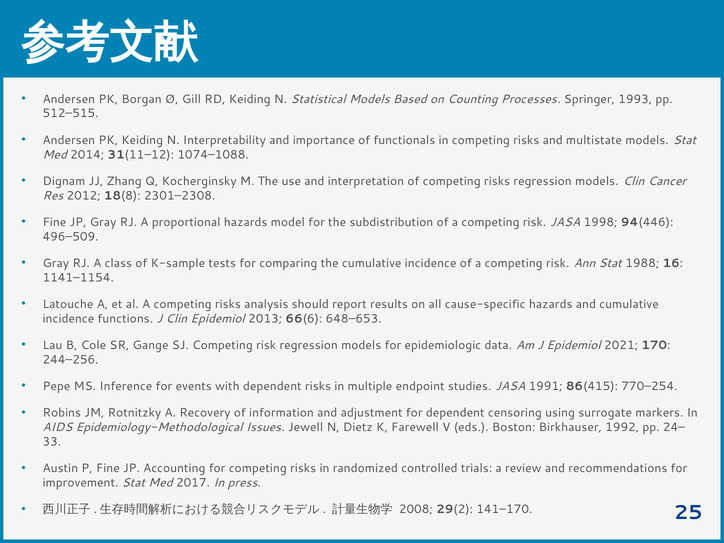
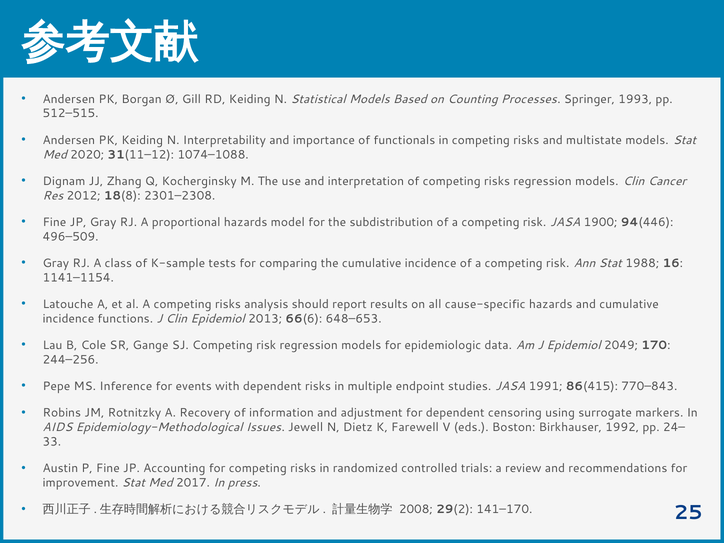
2014: 2014 -> 2020
1998: 1998 -> 1900
2021: 2021 -> 2049
770–254: 770–254 -> 770–843
